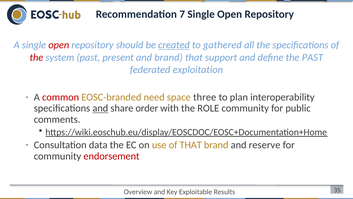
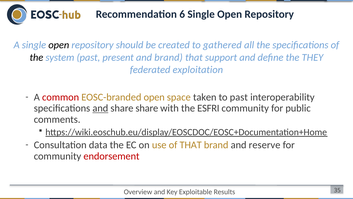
7: 7 -> 6
open at (59, 45) colour: red -> black
created underline: present -> none
the at (36, 57) colour: red -> black
the PAST: PAST -> THEY
EOSC-branded need: need -> open
three: three -> taken
to plan: plan -> past
share order: order -> share
ROLE: ROLE -> ESFRI
